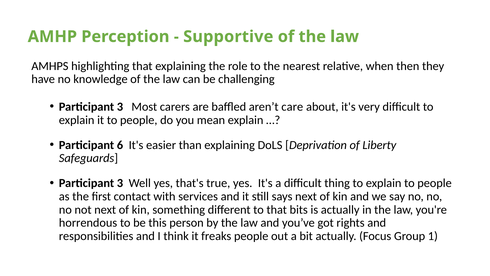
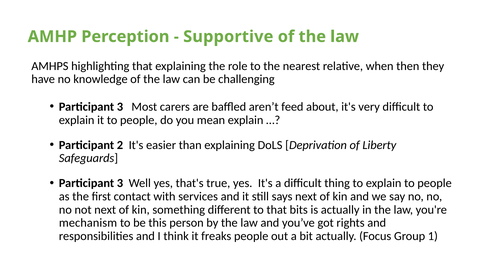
care: care -> feed
6: 6 -> 2
horrendous: horrendous -> mechanism
